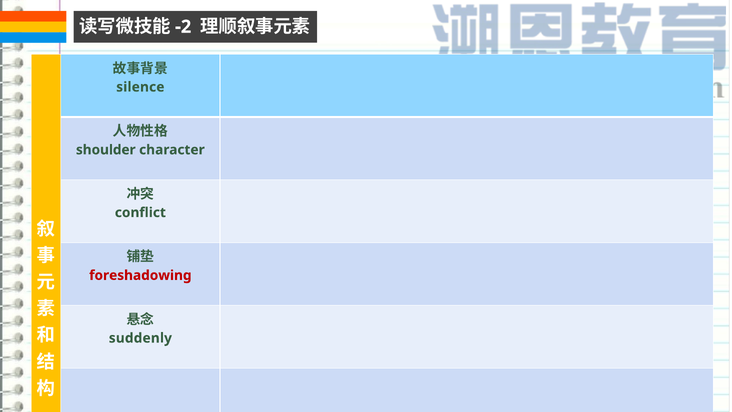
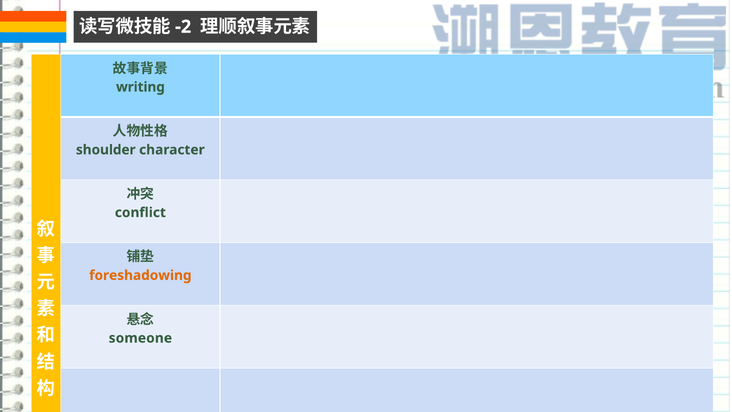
silence: silence -> writing
foreshadowing colour: red -> orange
suddenly: suddenly -> someone
